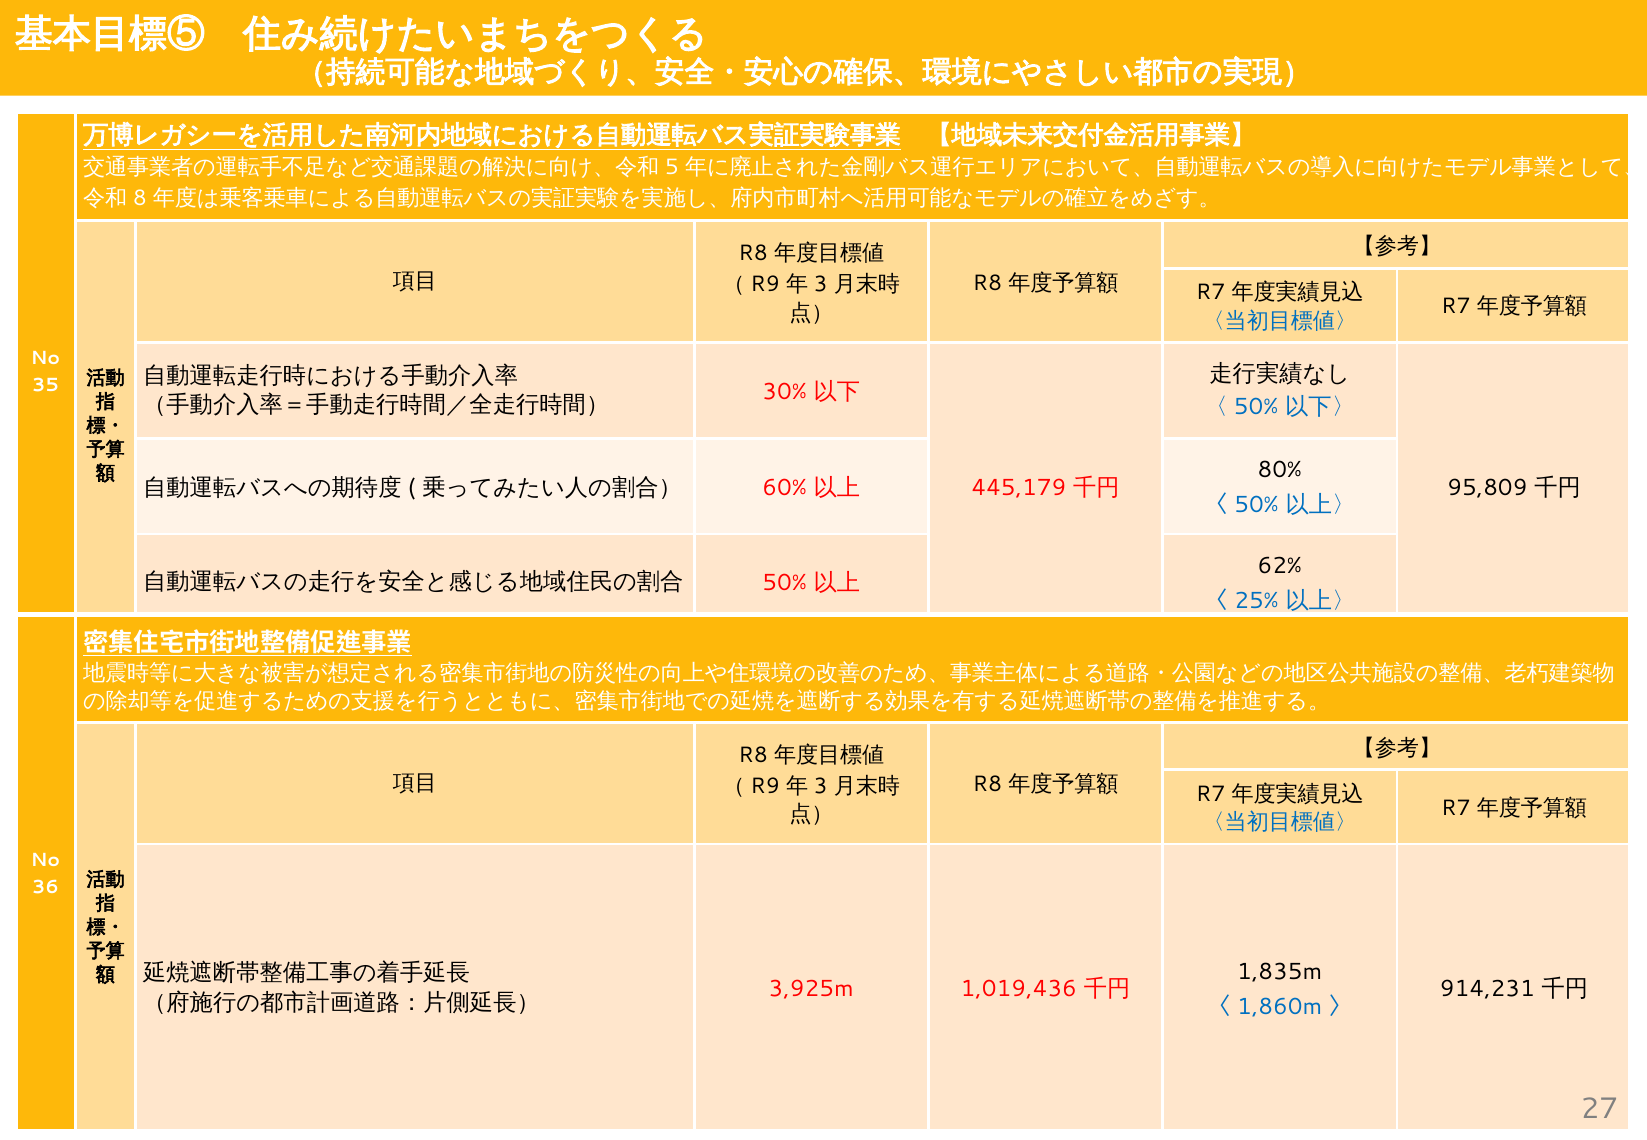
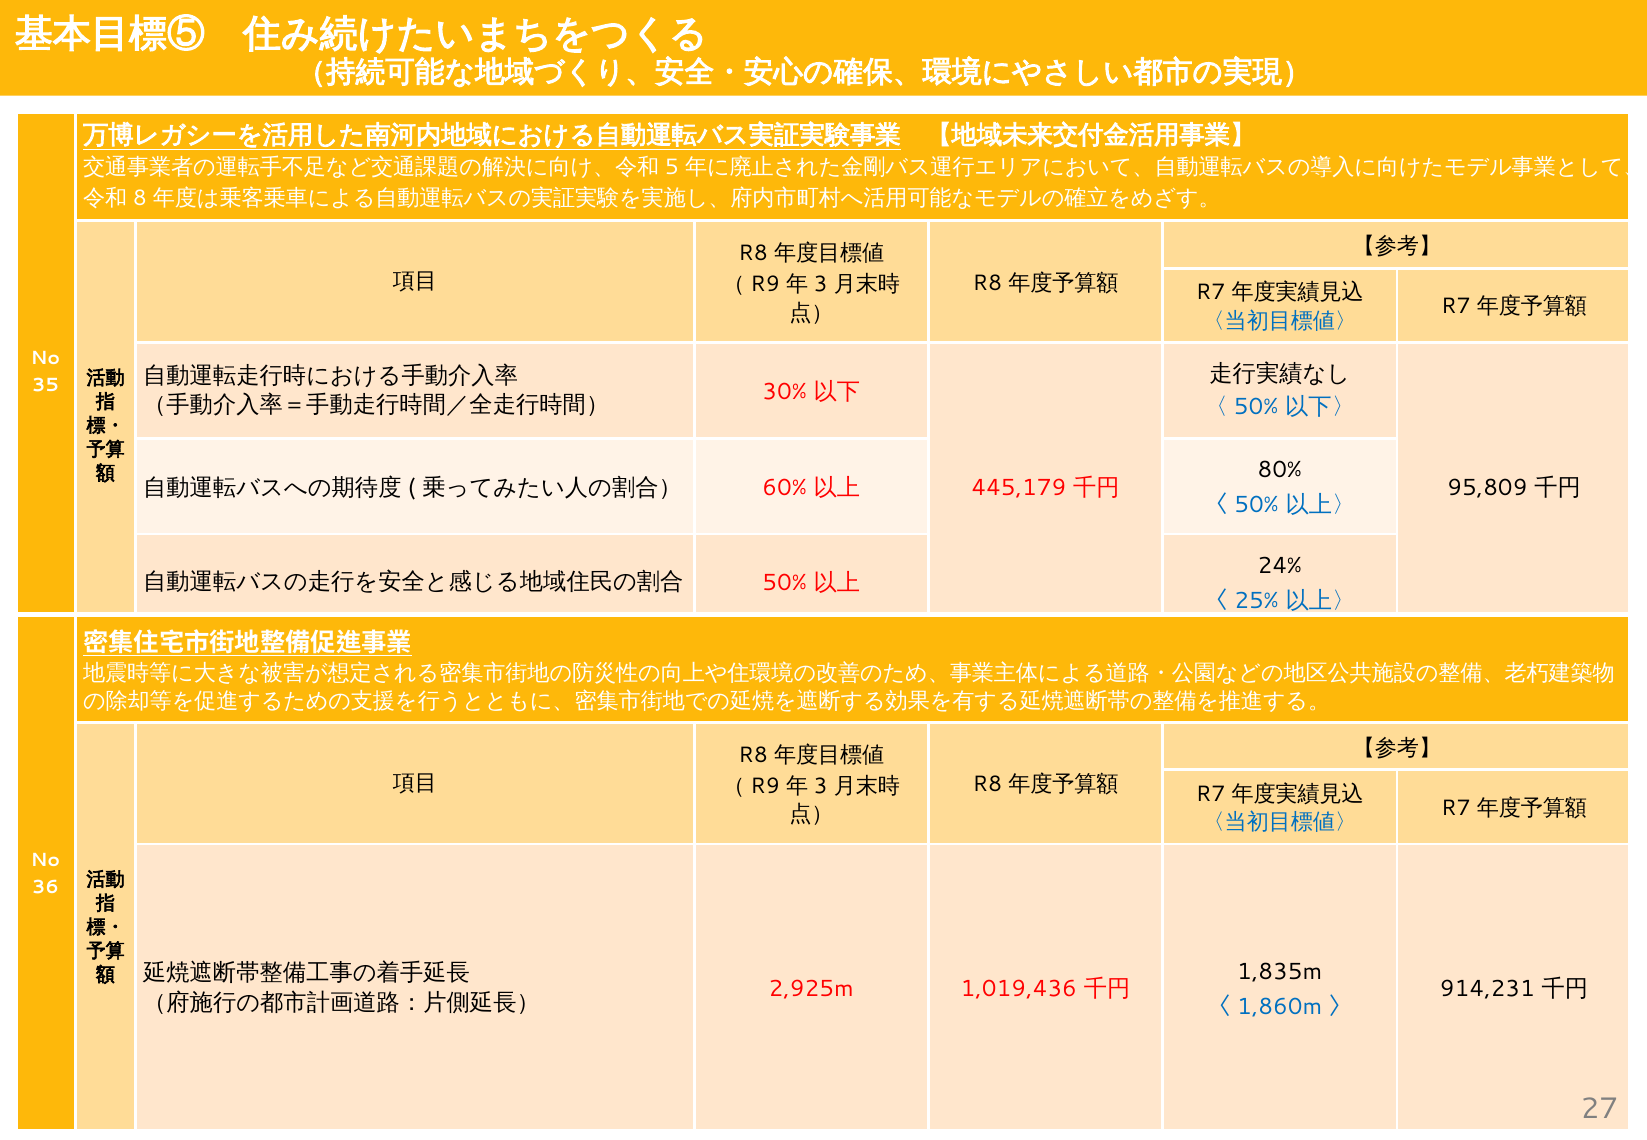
62%: 62% -> 24%
3,925m: 3,925m -> 2,925m
